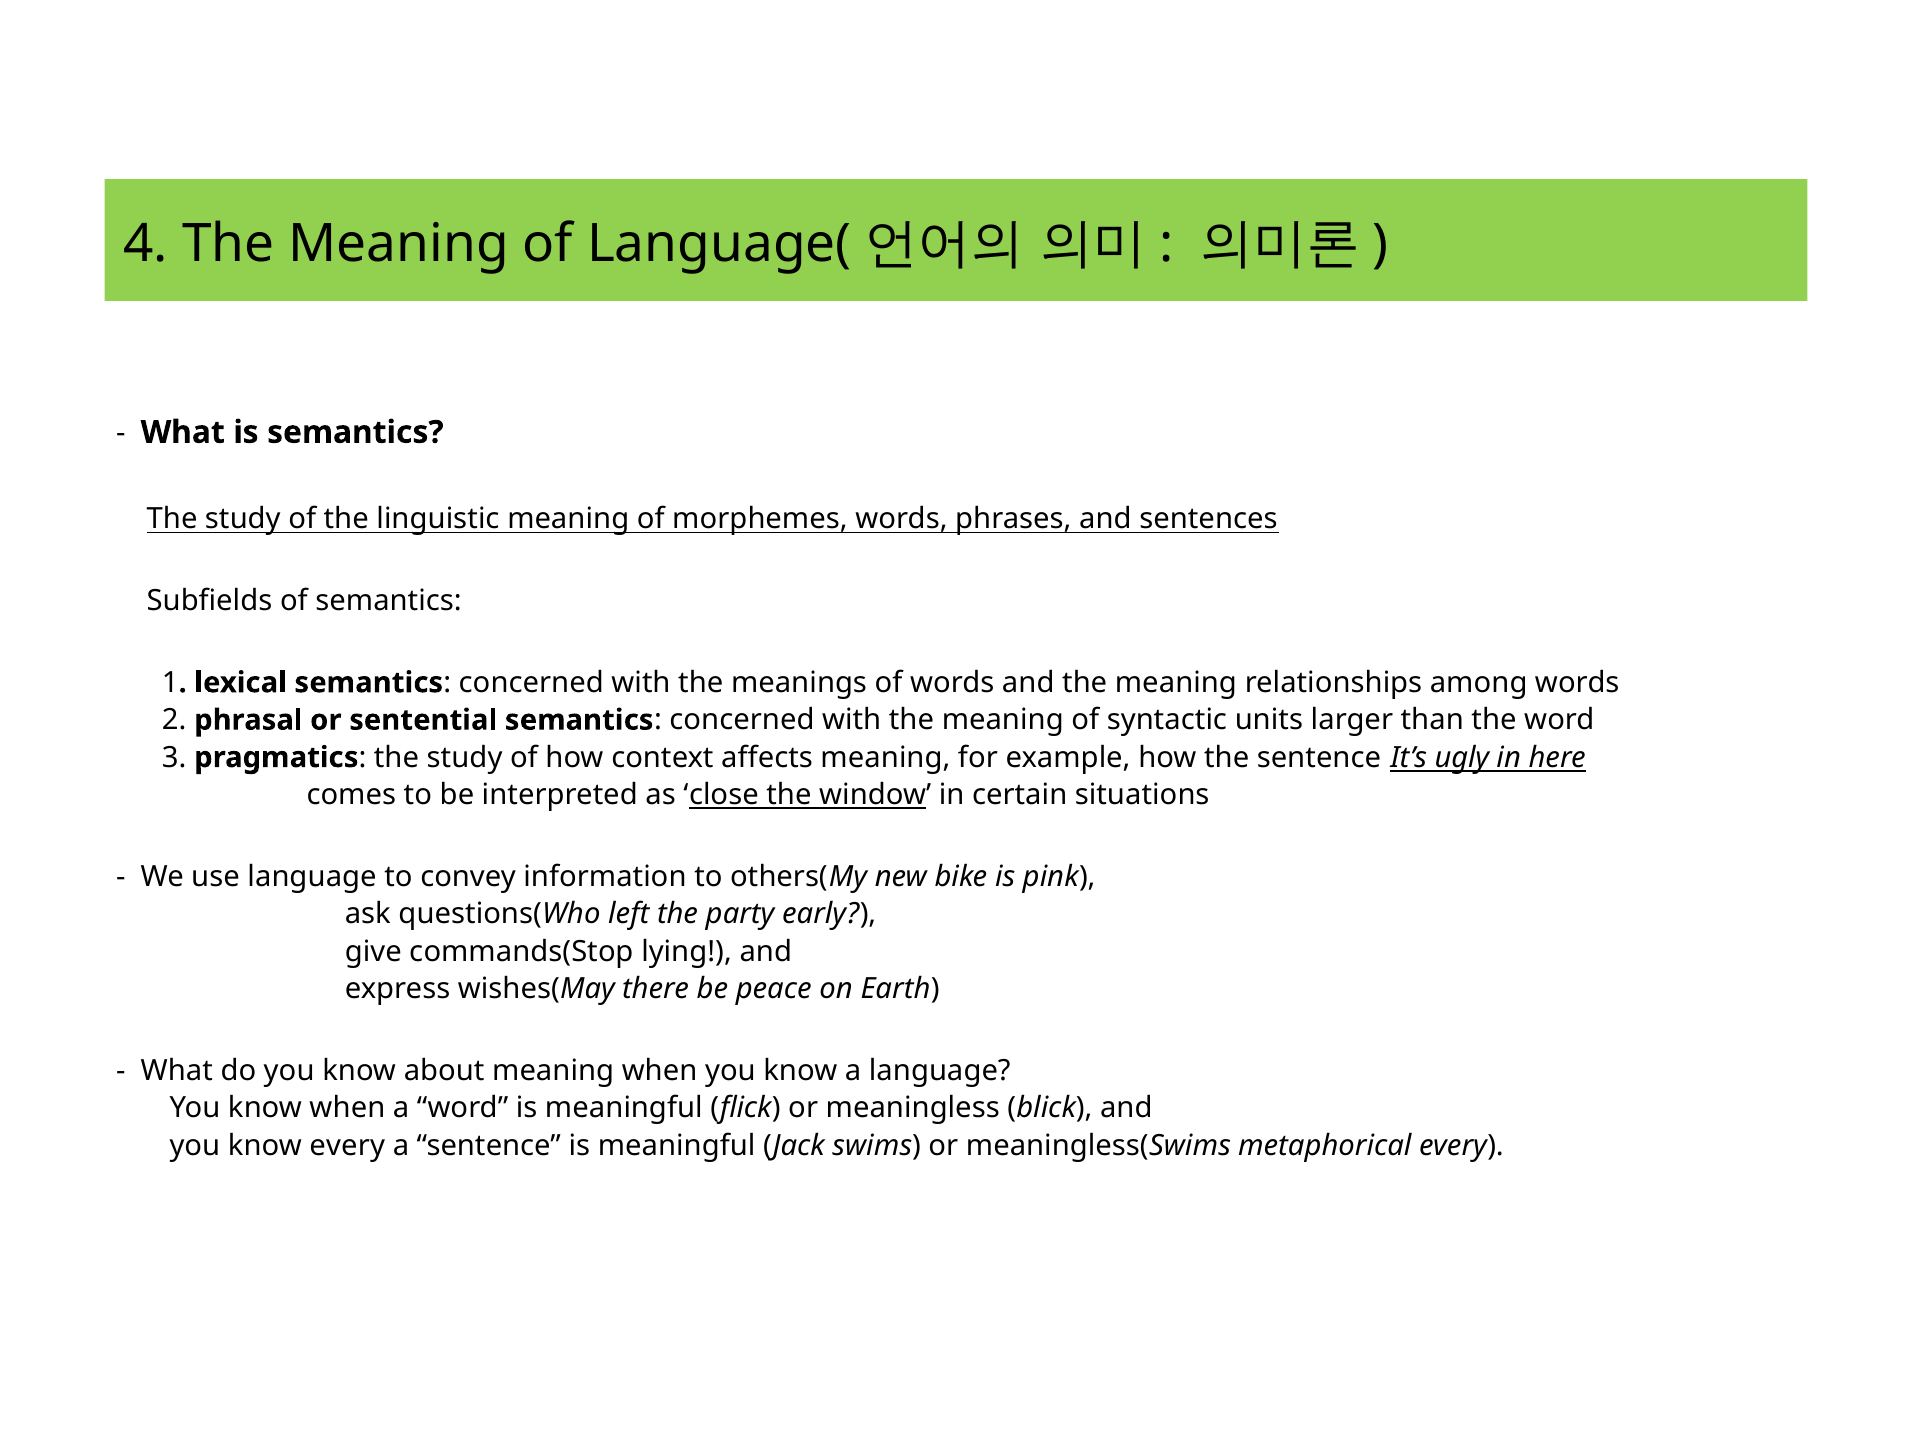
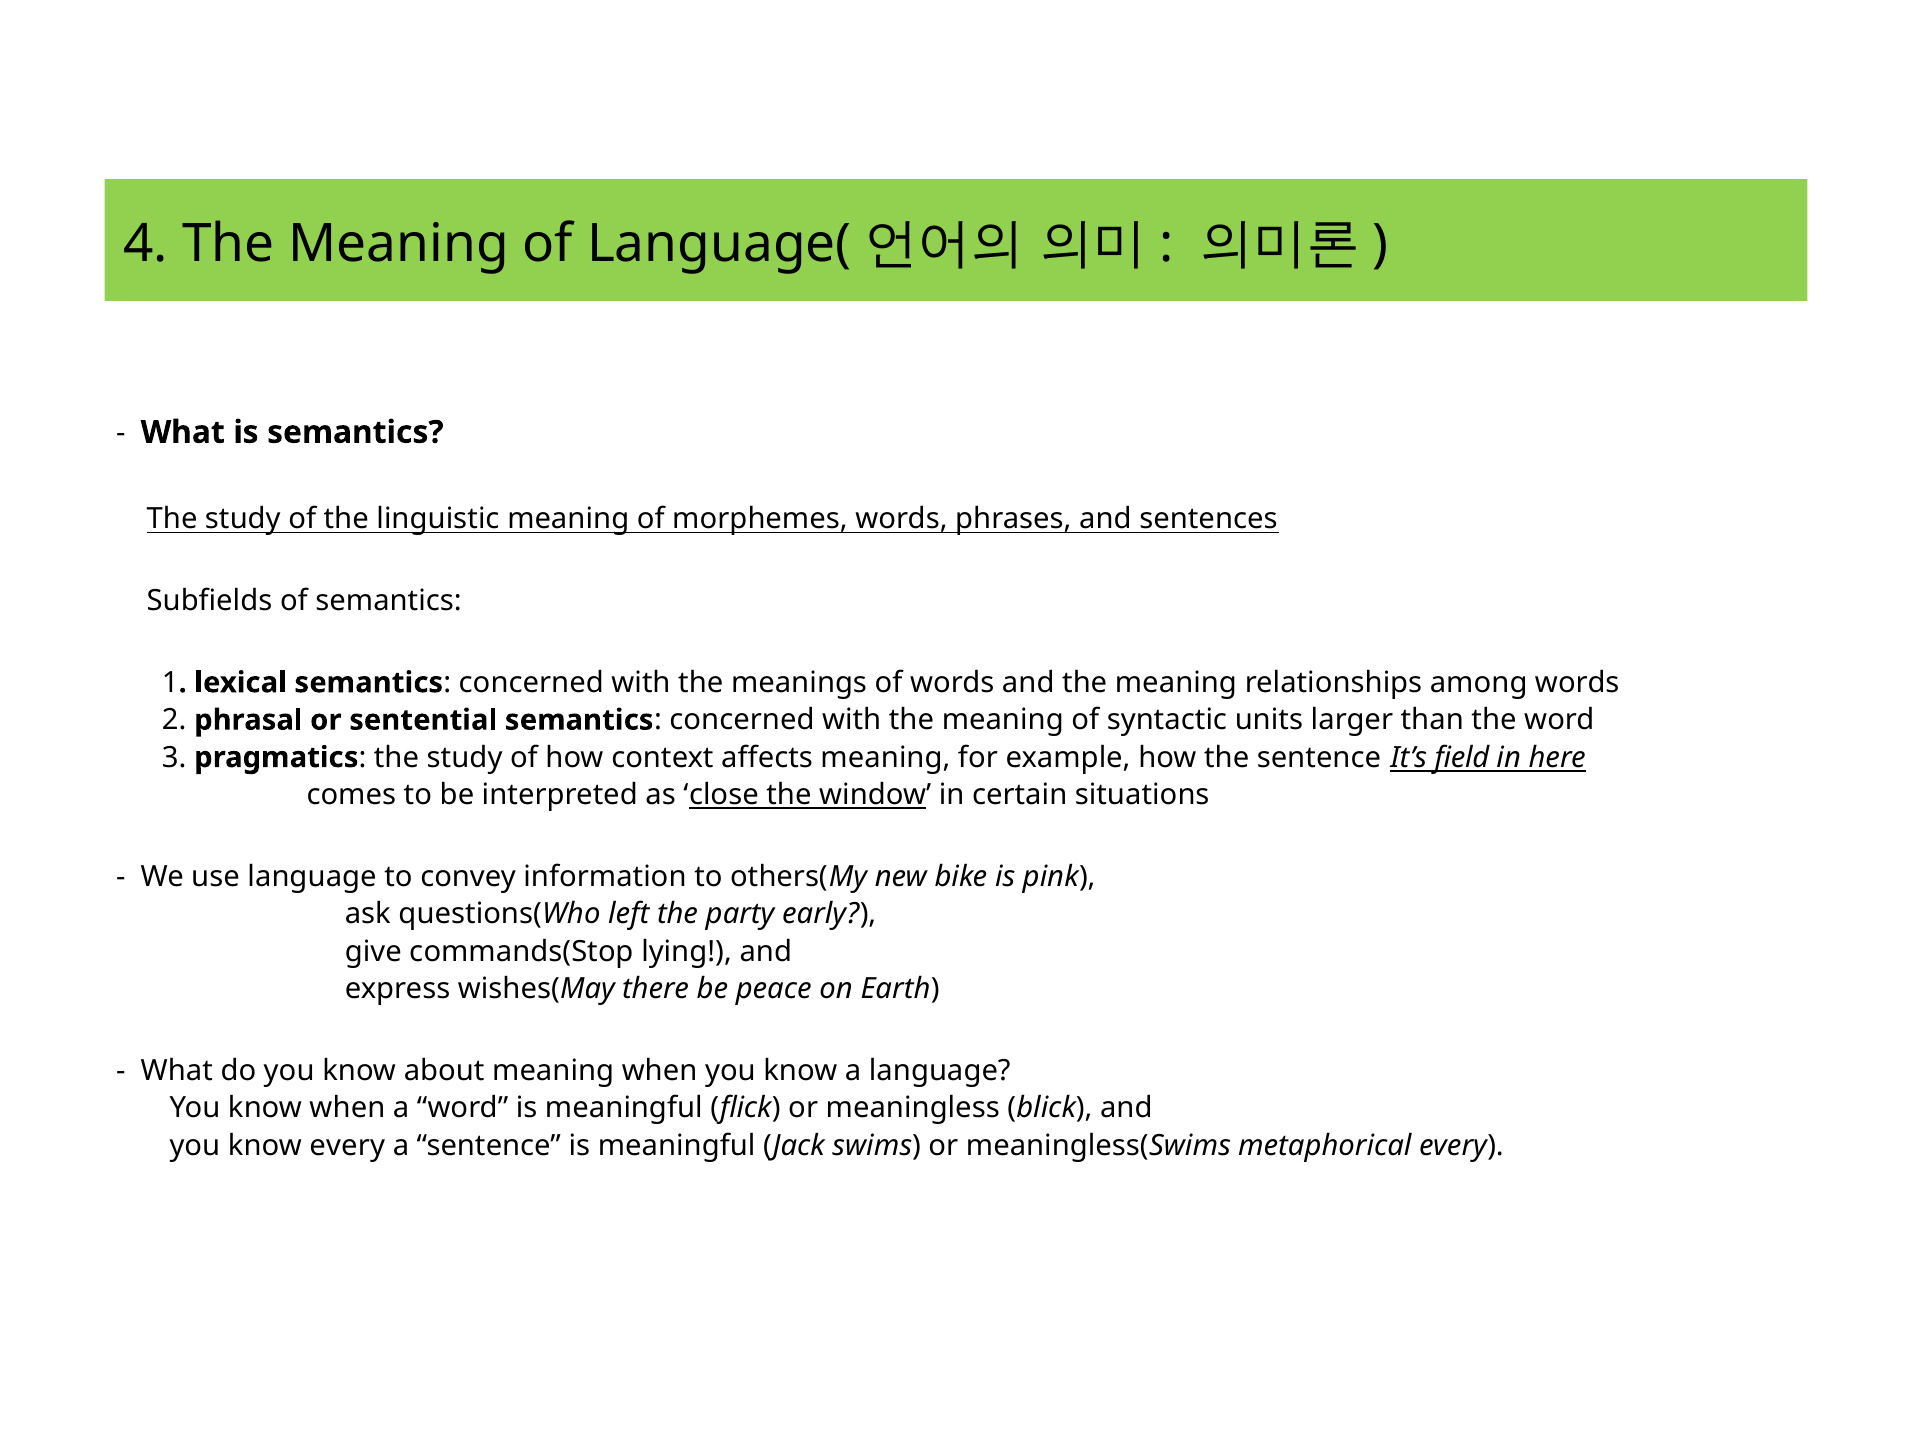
ugly: ugly -> field
